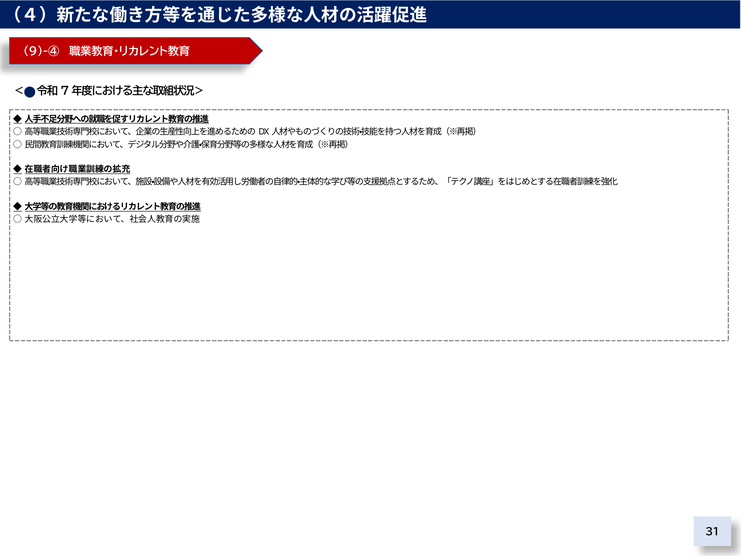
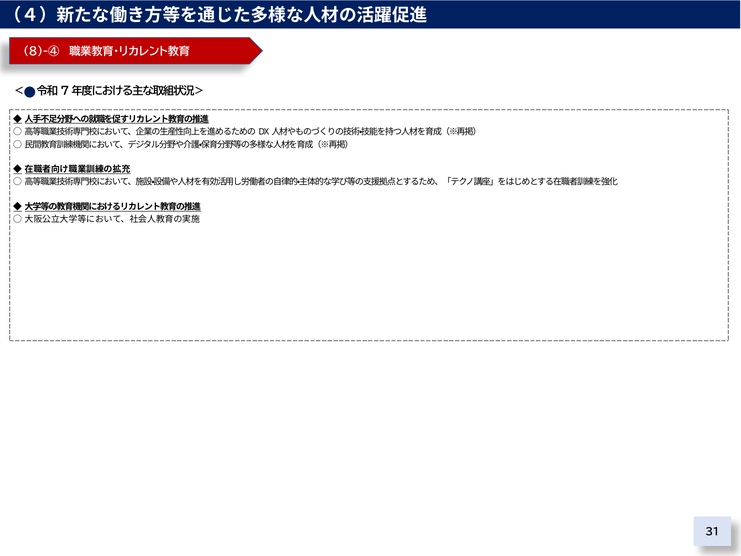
9)-④: 9)-④ -> 8)-④
